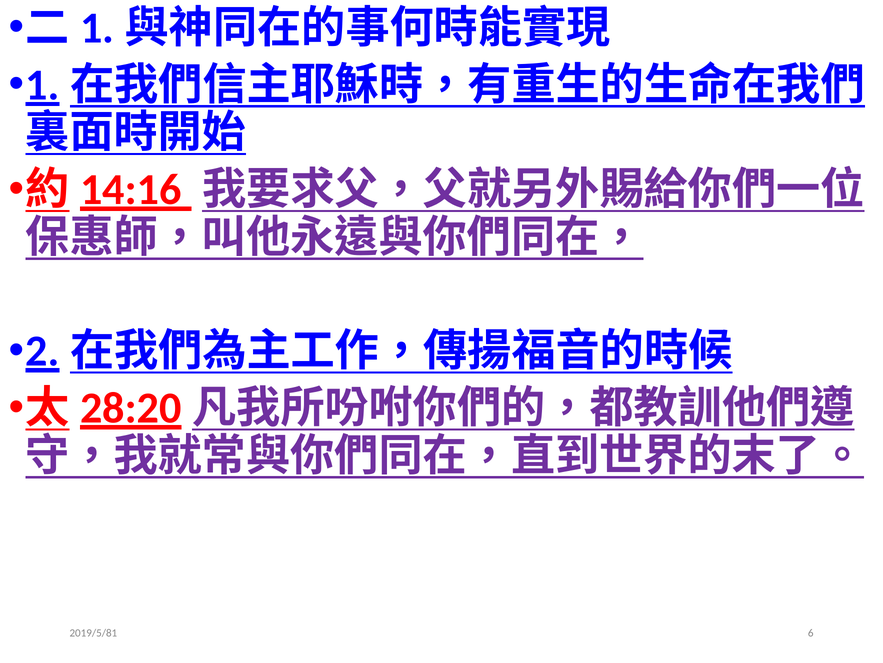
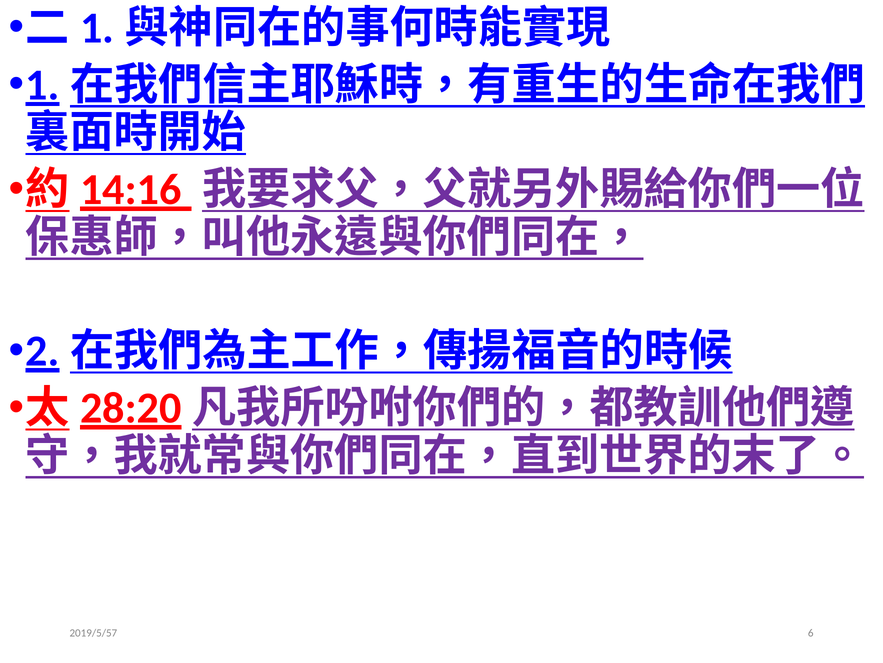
2019/5/81: 2019/5/81 -> 2019/5/57
